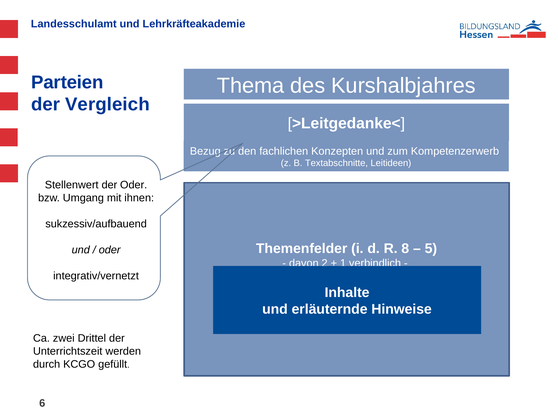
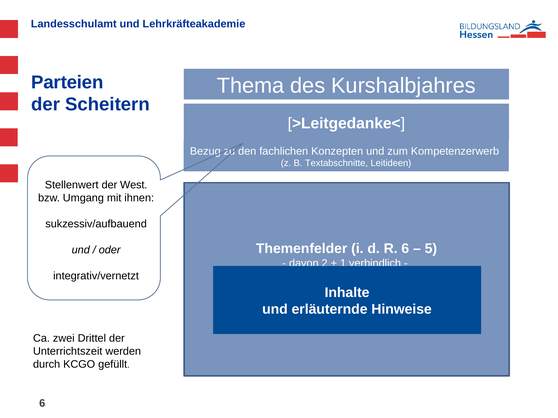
Vergleich: Vergleich -> Scheitern
der Oder: Oder -> West
R 8: 8 -> 6
